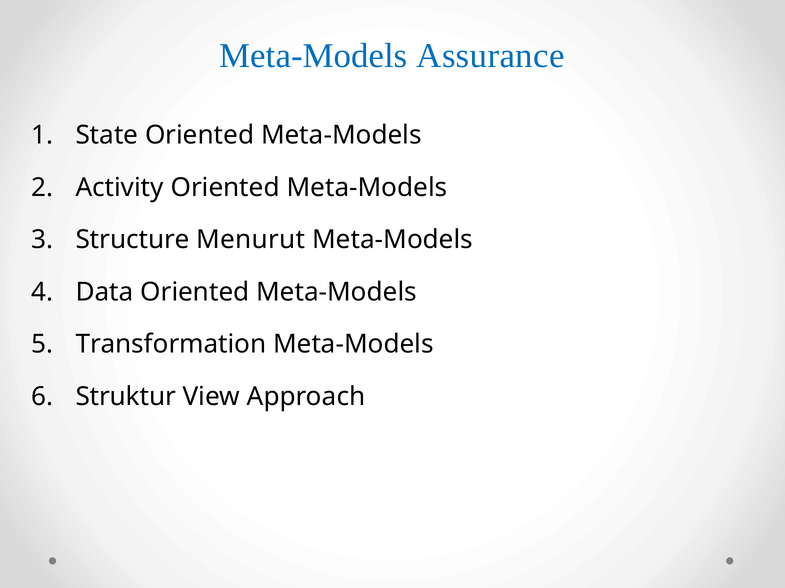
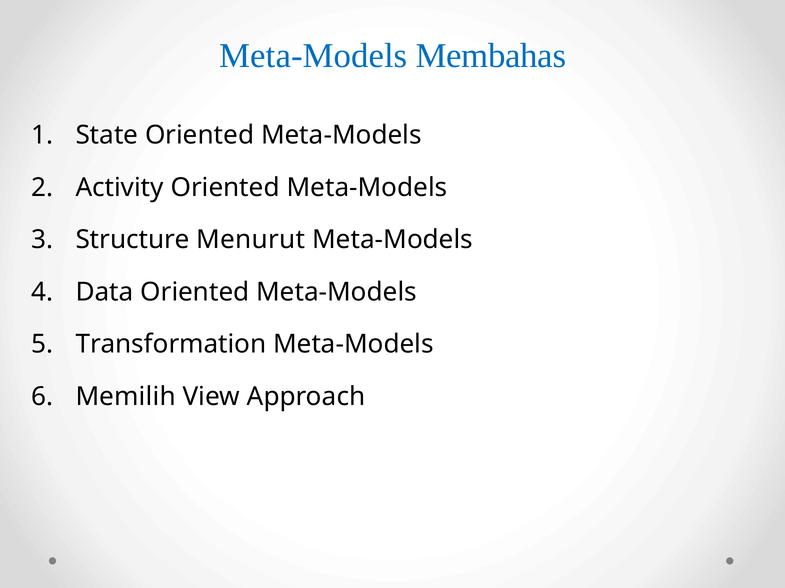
Assurance: Assurance -> Membahas
Struktur: Struktur -> Memilih
